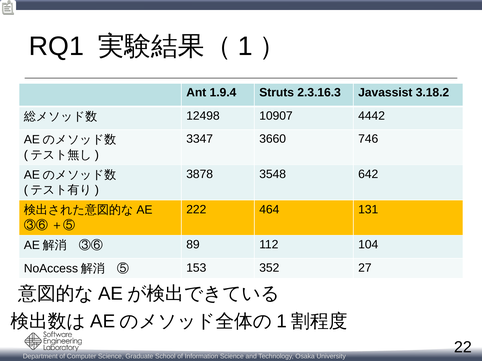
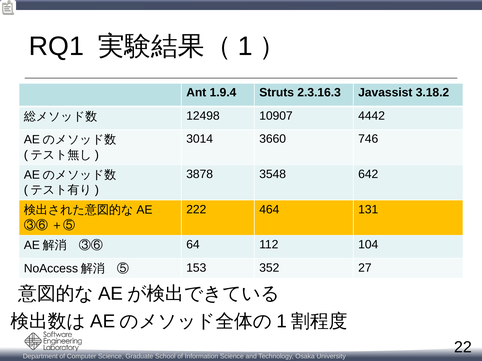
3347: 3347 -> 3014
89: 89 -> 64
